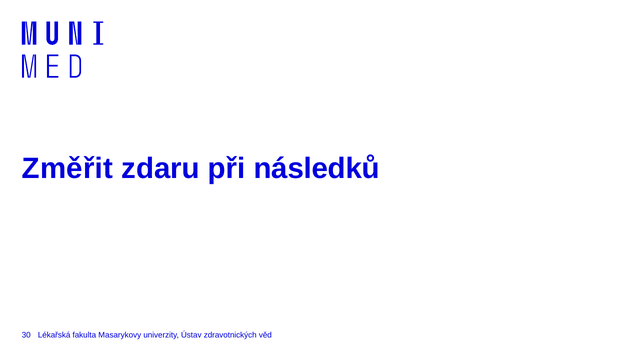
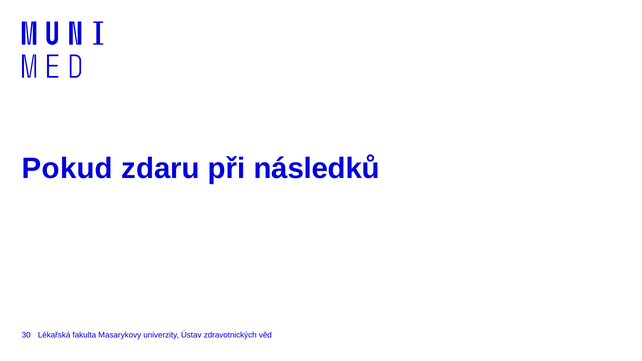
Změřit: Změřit -> Pokud
